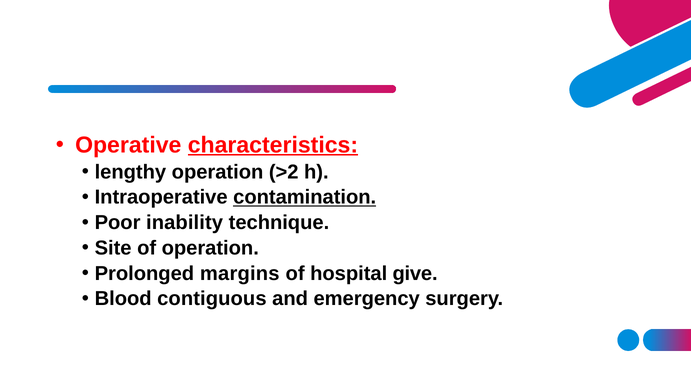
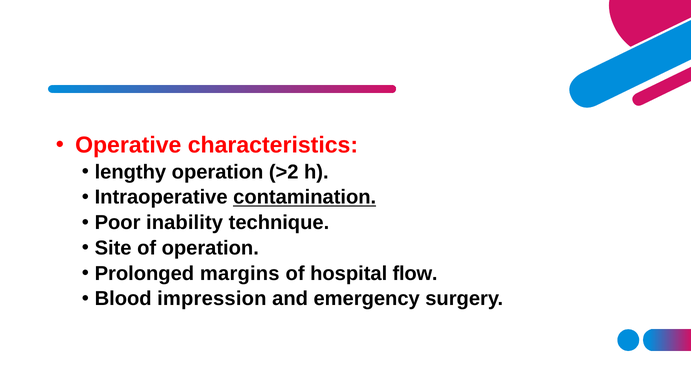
characteristics underline: present -> none
give: give -> flow
contiguous: contiguous -> impression
